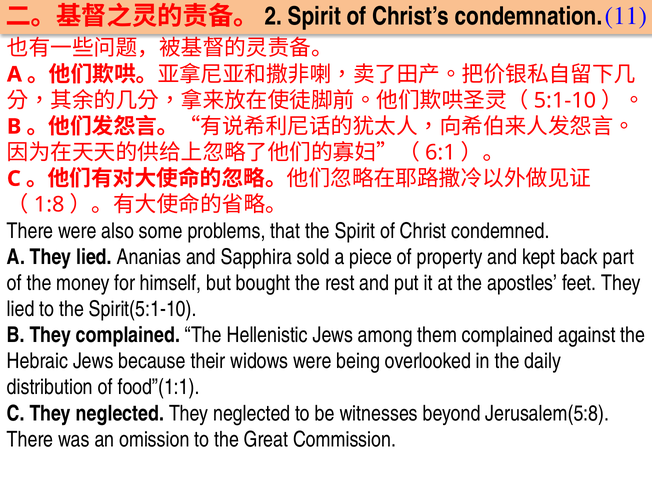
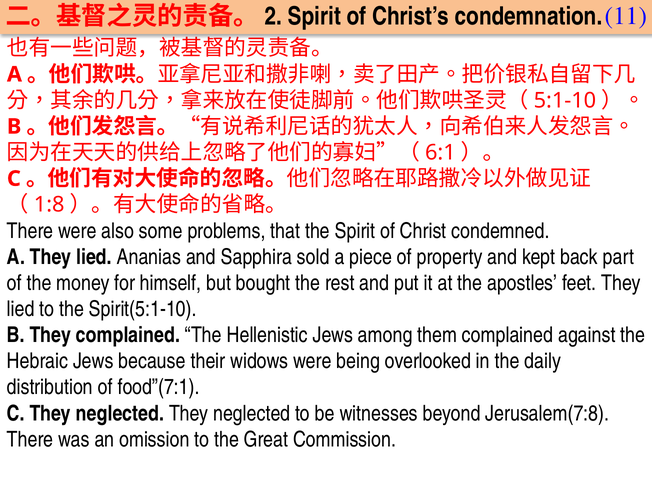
food”(1:1: food”(1:1 -> food”(7:1
Jerusalem(5:8: Jerusalem(5:8 -> Jerusalem(7:8
